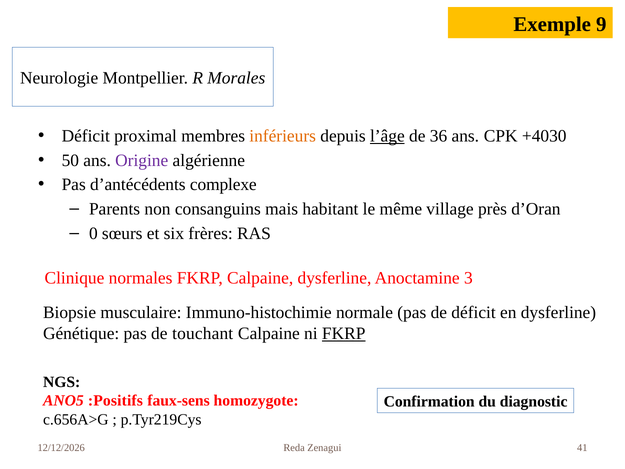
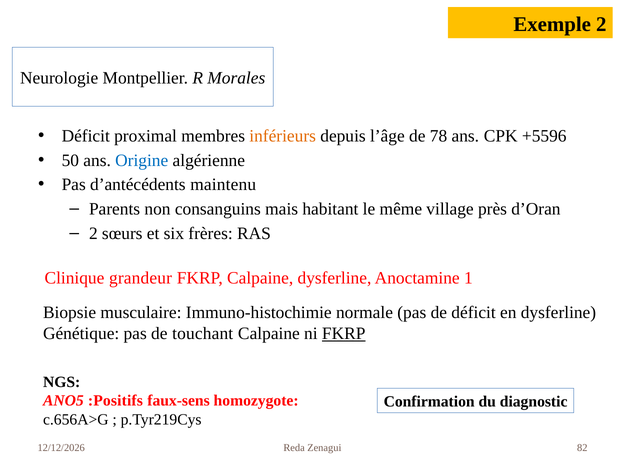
Exemple 9: 9 -> 2
l’âge underline: present -> none
36: 36 -> 78
+4030: +4030 -> +5596
Origine colour: purple -> blue
complexe: complexe -> maintenu
0 at (93, 233): 0 -> 2
normales: normales -> grandeur
3: 3 -> 1
41: 41 -> 82
